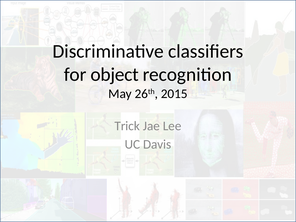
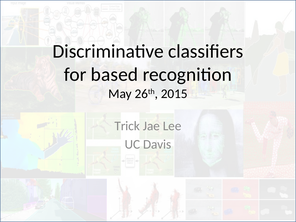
object: object -> based
